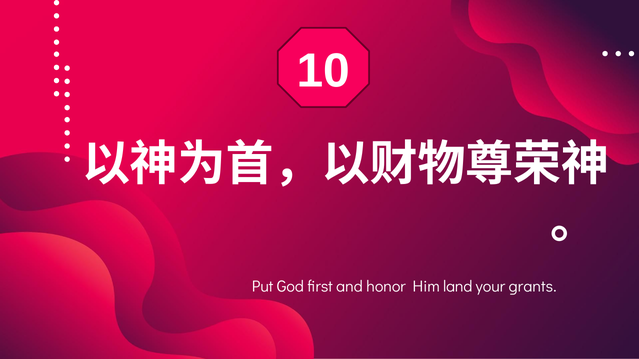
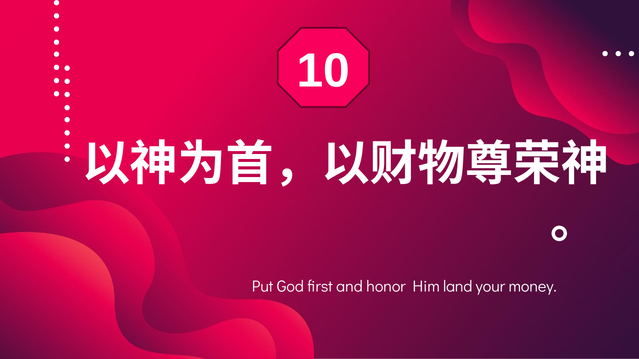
grants: grants -> money
